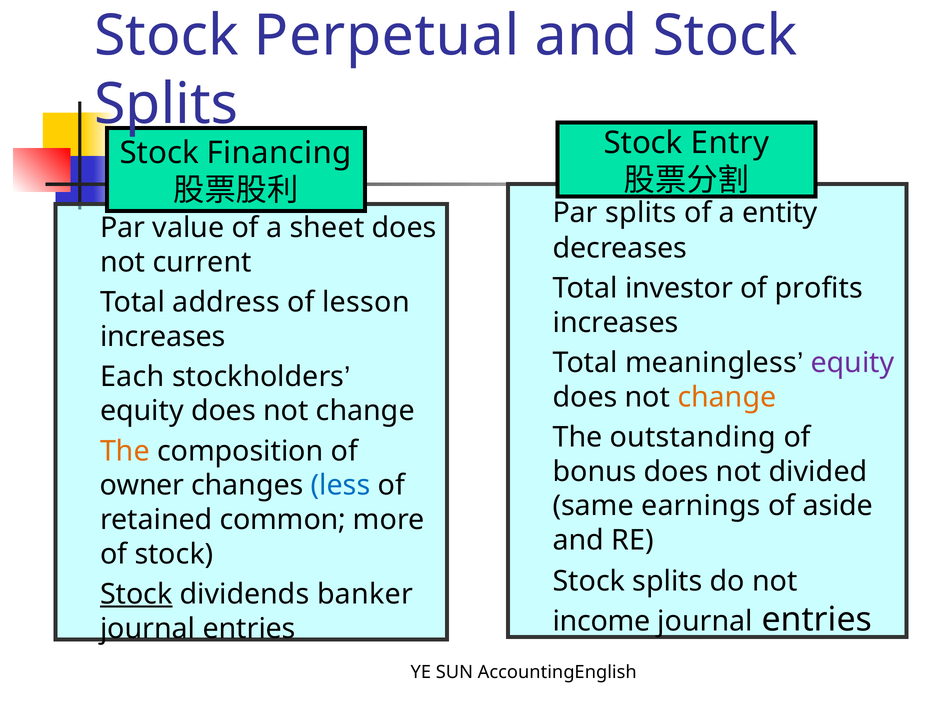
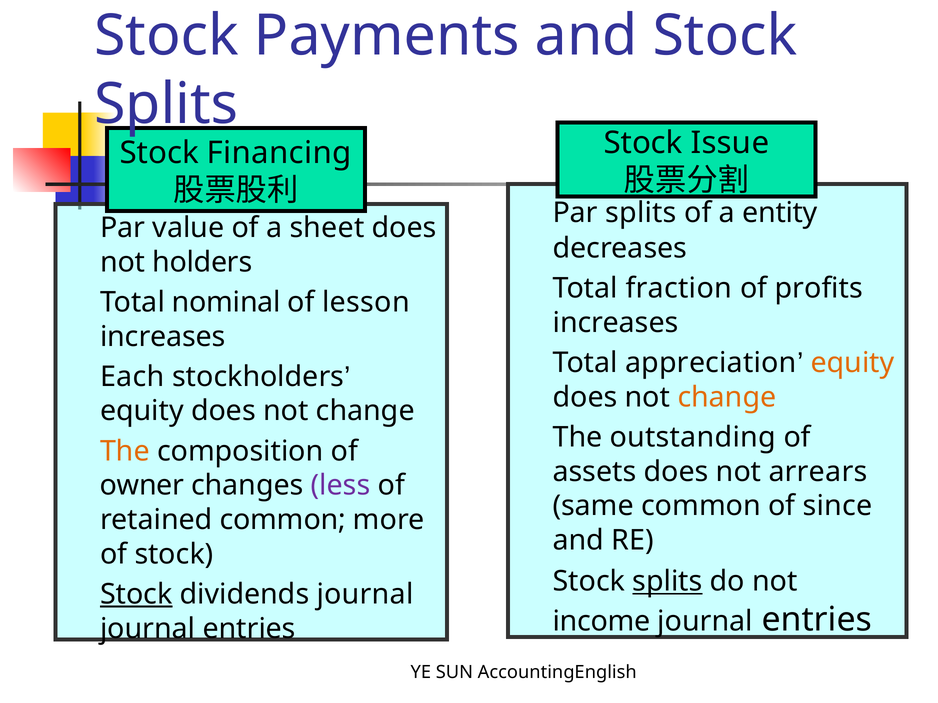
Perpetual: Perpetual -> Payments
Entry: Entry -> Issue
current: current -> holders
investor: investor -> fraction
address: address -> nominal
meaningless: meaningless -> appreciation
equity at (852, 363) colour: purple -> orange
bonus: bonus -> assets
divided: divided -> arrears
less colour: blue -> purple
same earnings: earnings -> common
aside: aside -> since
splits at (667, 582) underline: none -> present
dividends banker: banker -> journal
